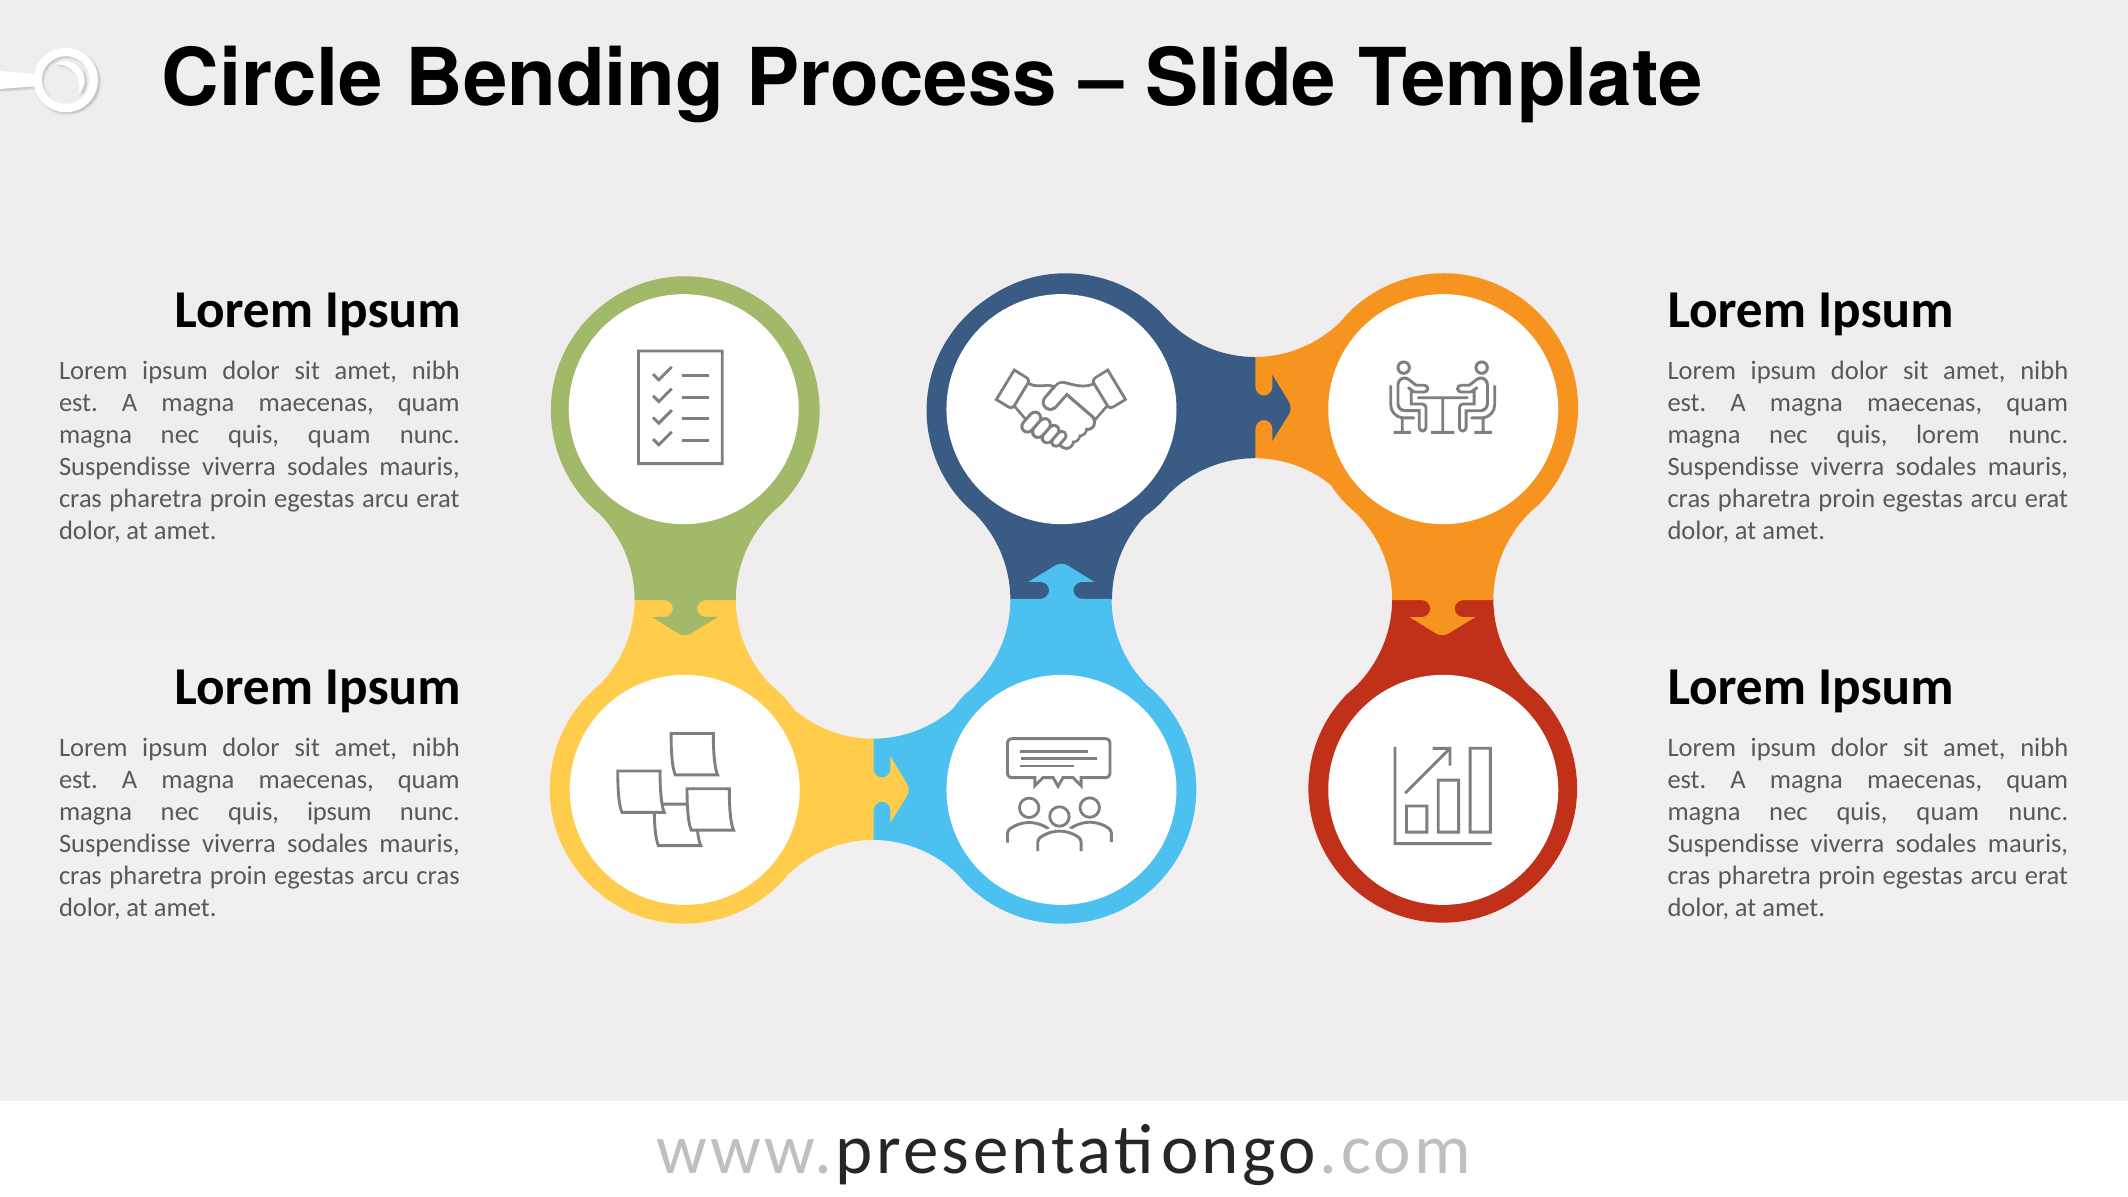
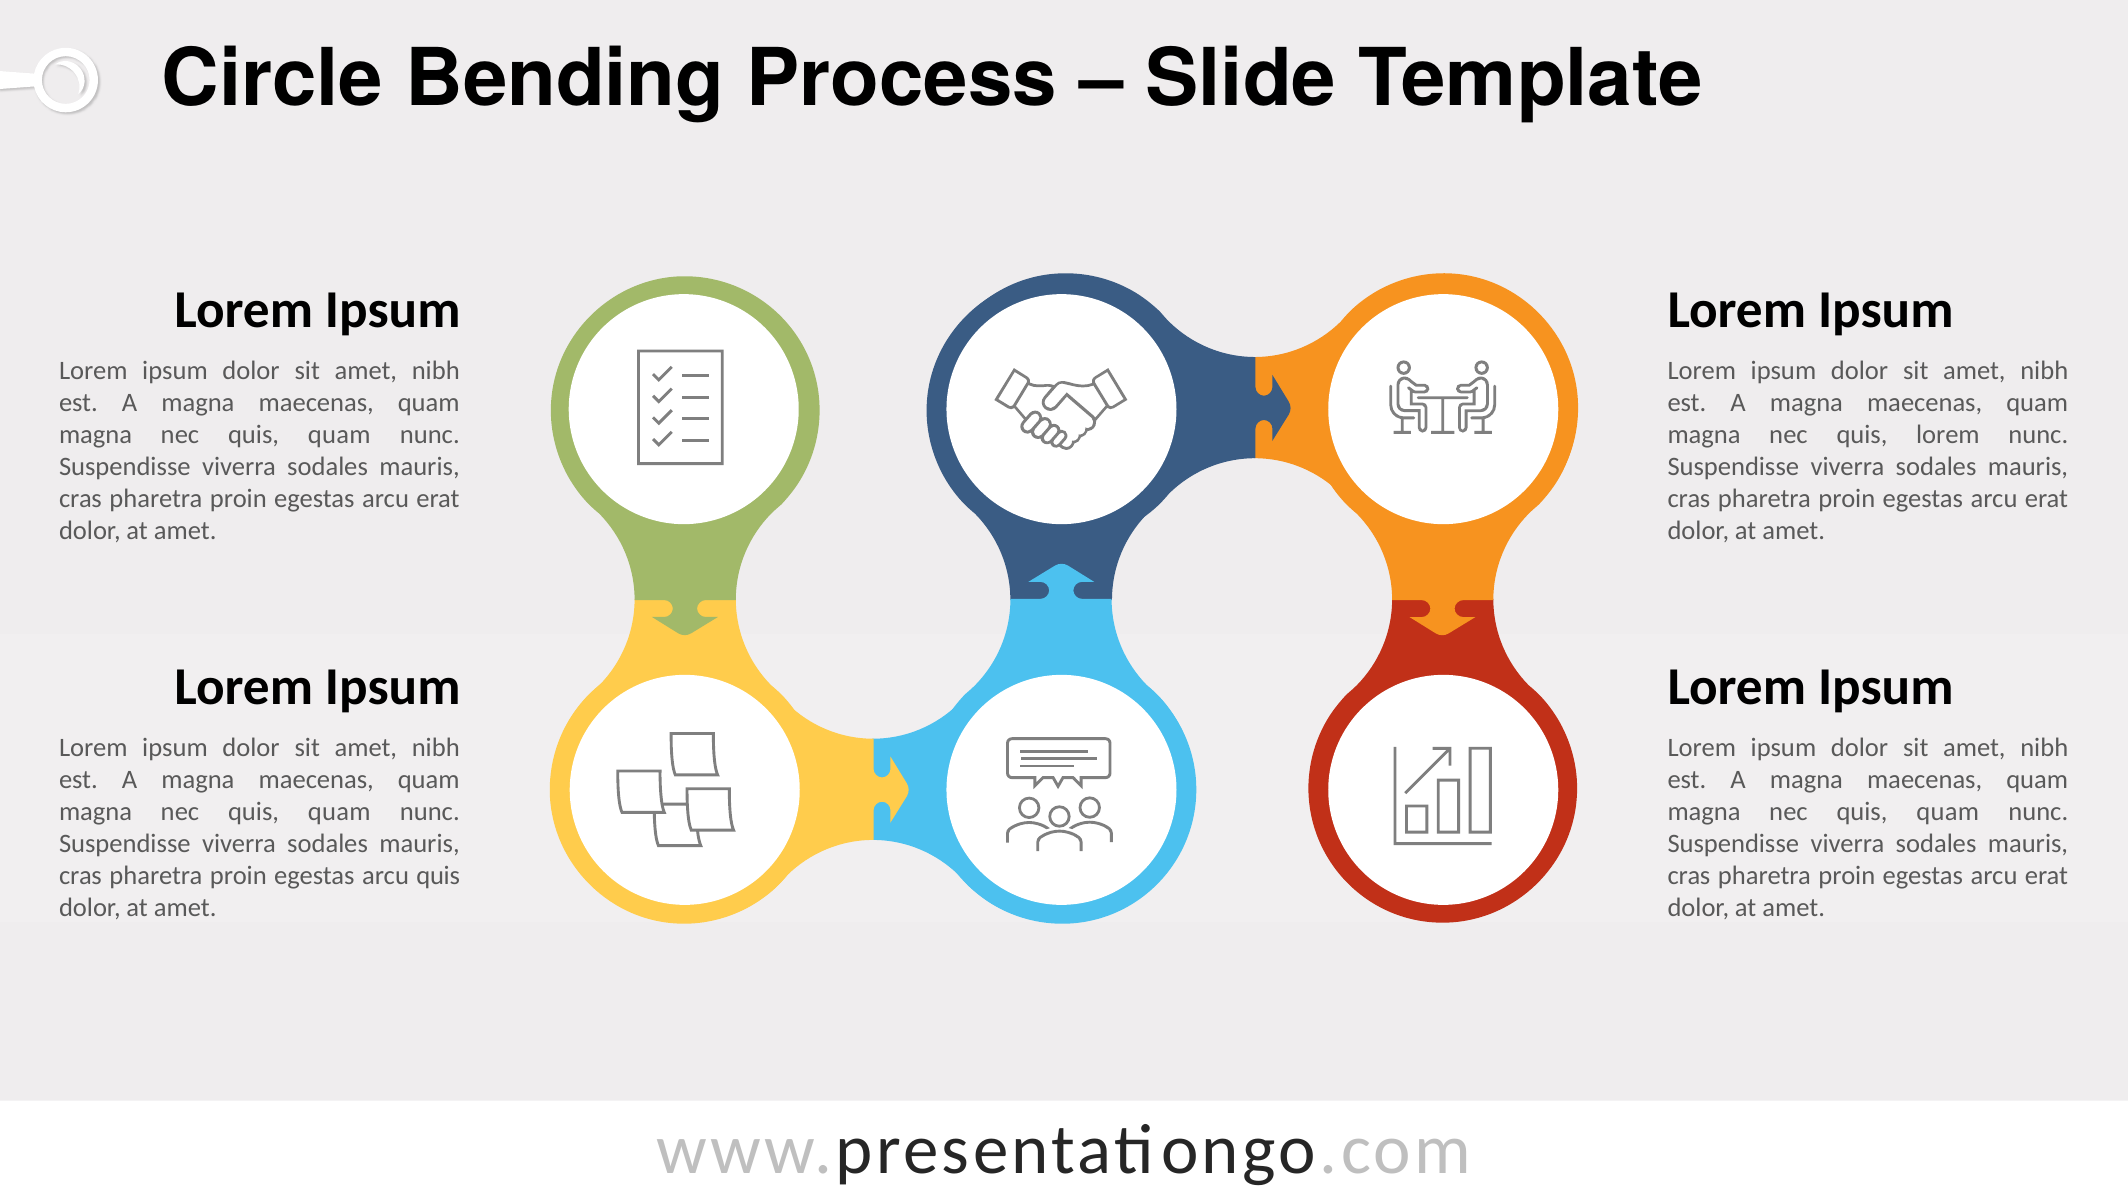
ipsum at (339, 812): ipsum -> quam
arcu cras: cras -> quis
